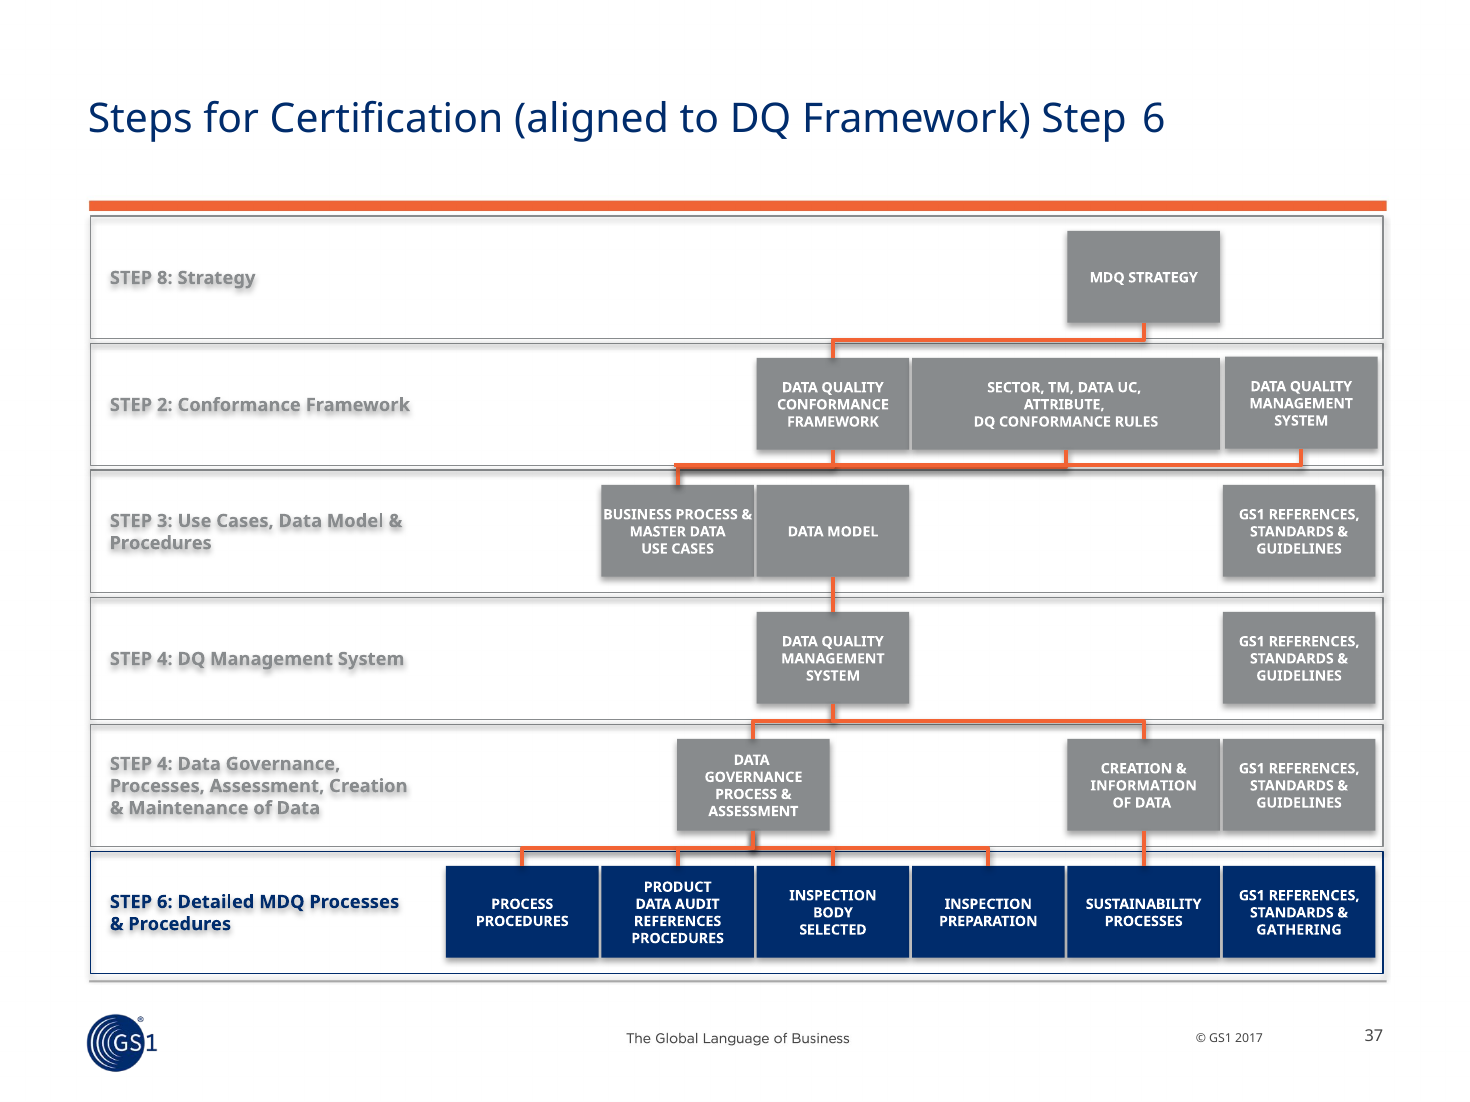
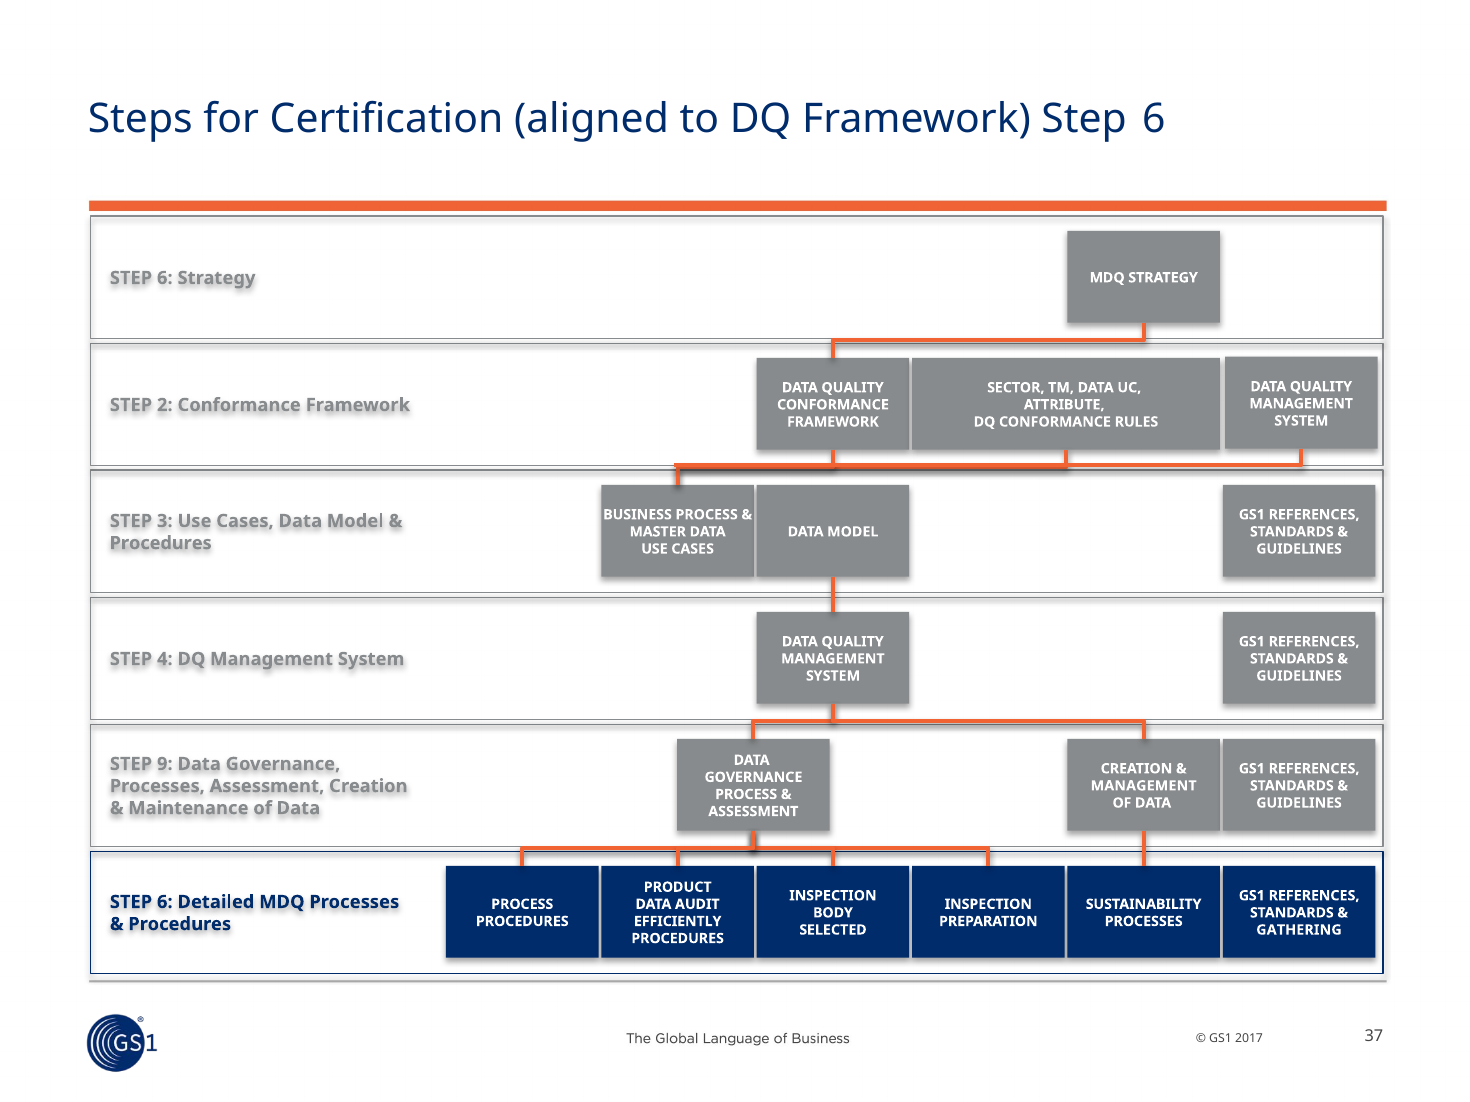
8 at (165, 278): 8 -> 6
4 at (165, 764): 4 -> 9
INFORMATION at (1144, 786): INFORMATION -> MANAGEMENT
REFERENCES at (678, 922): REFERENCES -> EFFICIENTLY
